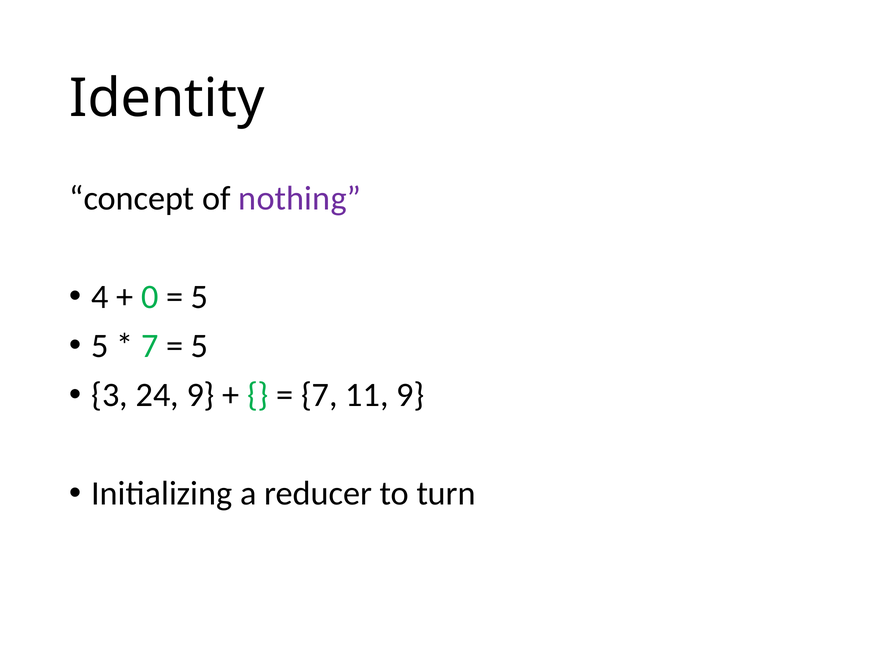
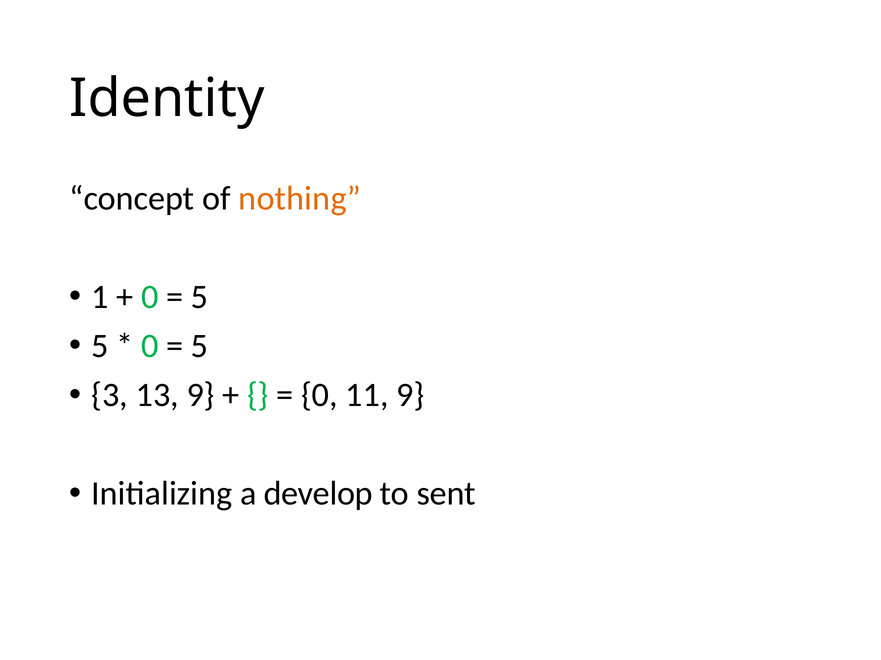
nothing colour: purple -> orange
4: 4 -> 1
7 at (150, 346): 7 -> 0
24: 24 -> 13
7 at (319, 396): 7 -> 0
reducer: reducer -> develop
turn: turn -> sent
